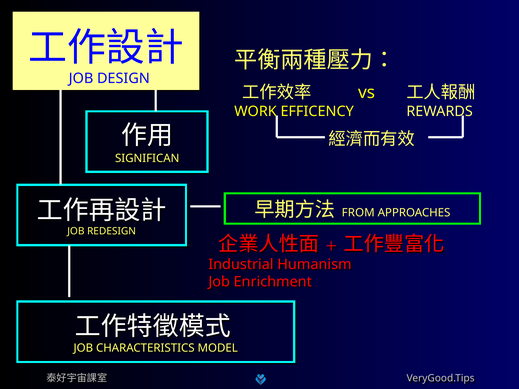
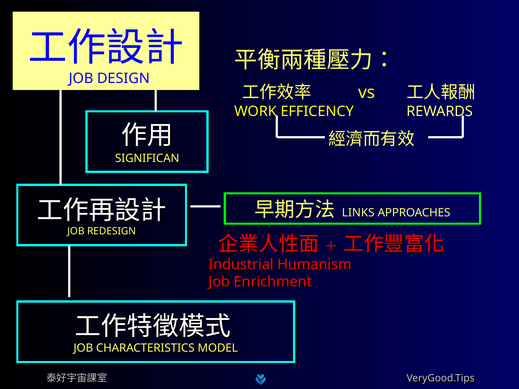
FROM: FROM -> LINKS
